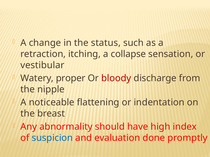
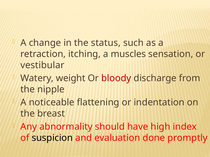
collapse: collapse -> muscles
proper: proper -> weight
suspicion colour: blue -> black
